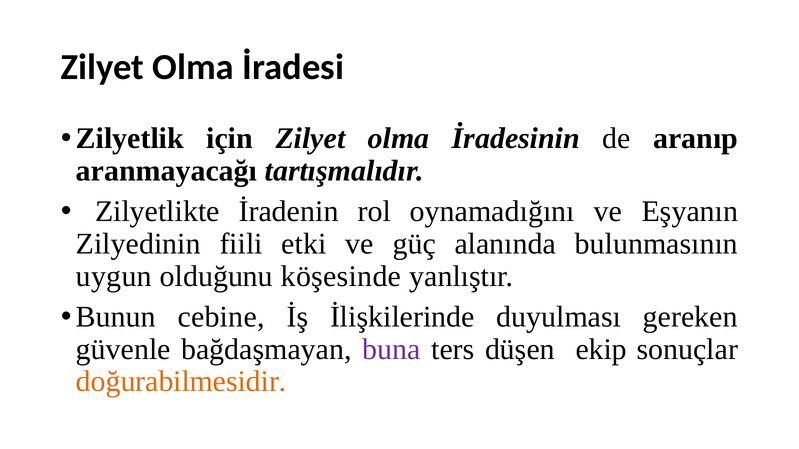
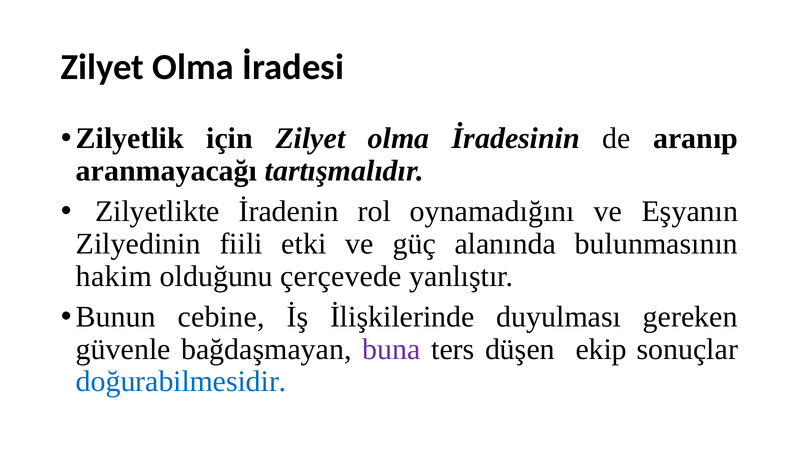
uygun: uygun -> hakim
köşesinde: köşesinde -> çerçevede
doğurabilmesidir colour: orange -> blue
